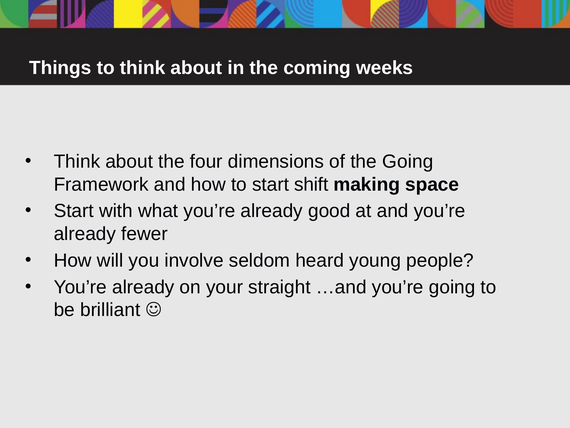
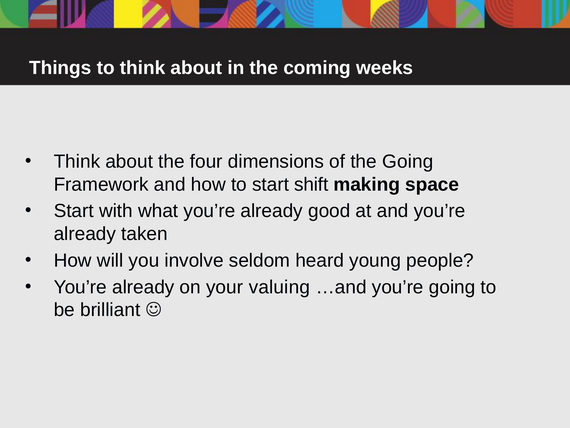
fewer: fewer -> taken
straight: straight -> valuing
